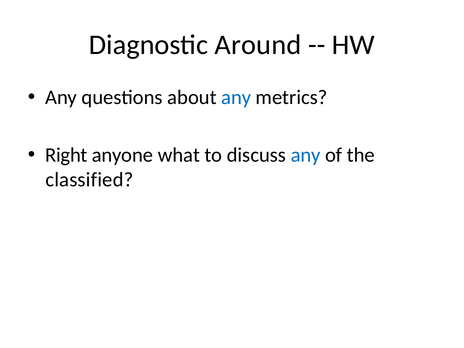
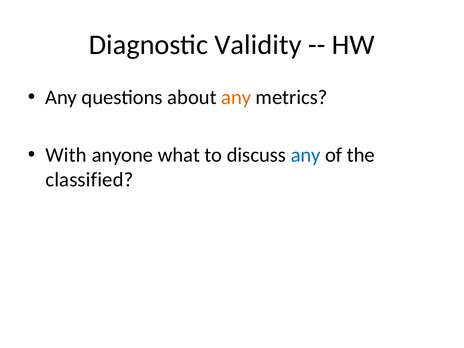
Around: Around -> Validity
any at (236, 97) colour: blue -> orange
Right: Right -> With
